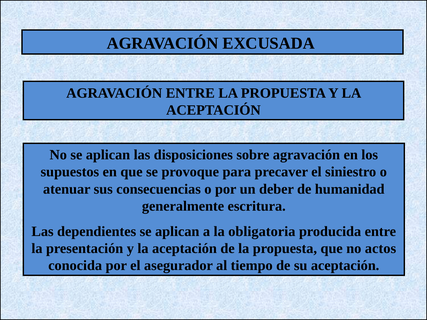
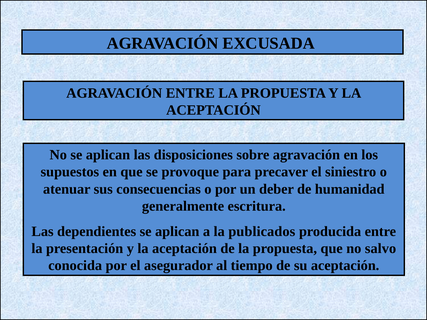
obligatoria: obligatoria -> publicados
actos: actos -> salvo
